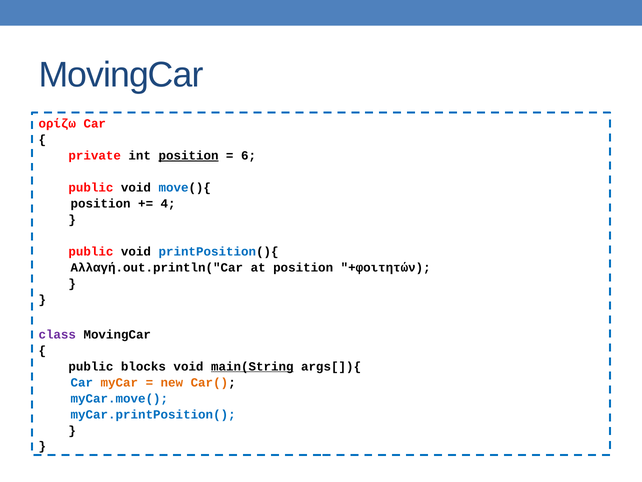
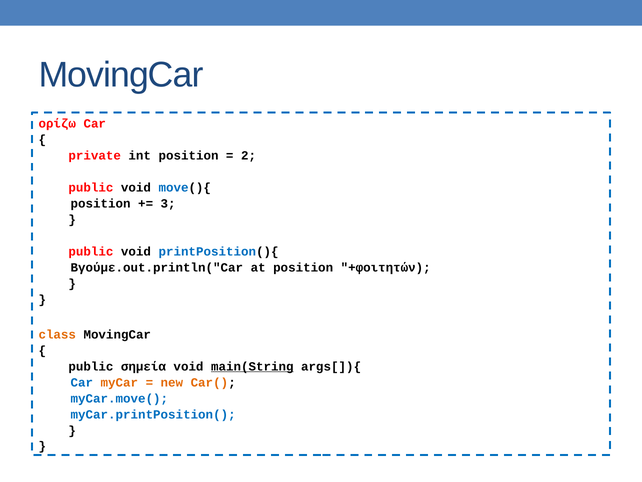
position at (189, 155) underline: present -> none
6: 6 -> 2
4: 4 -> 3
Αλλαγή.out.println("Car: Αλλαγή.out.println("Car -> Βγούμε.out.println("Car
class colour: purple -> orange
blocks: blocks -> σημεία
